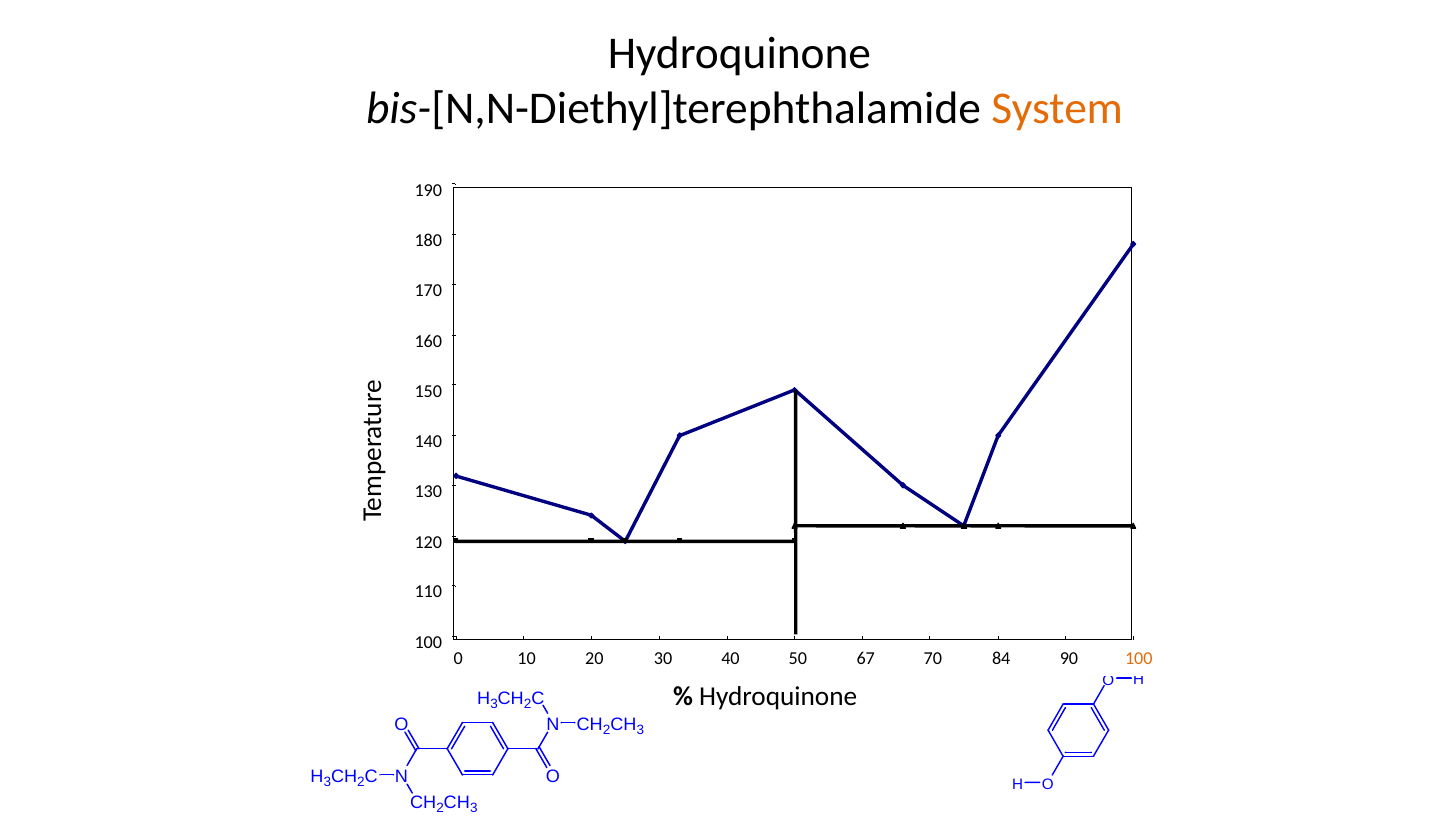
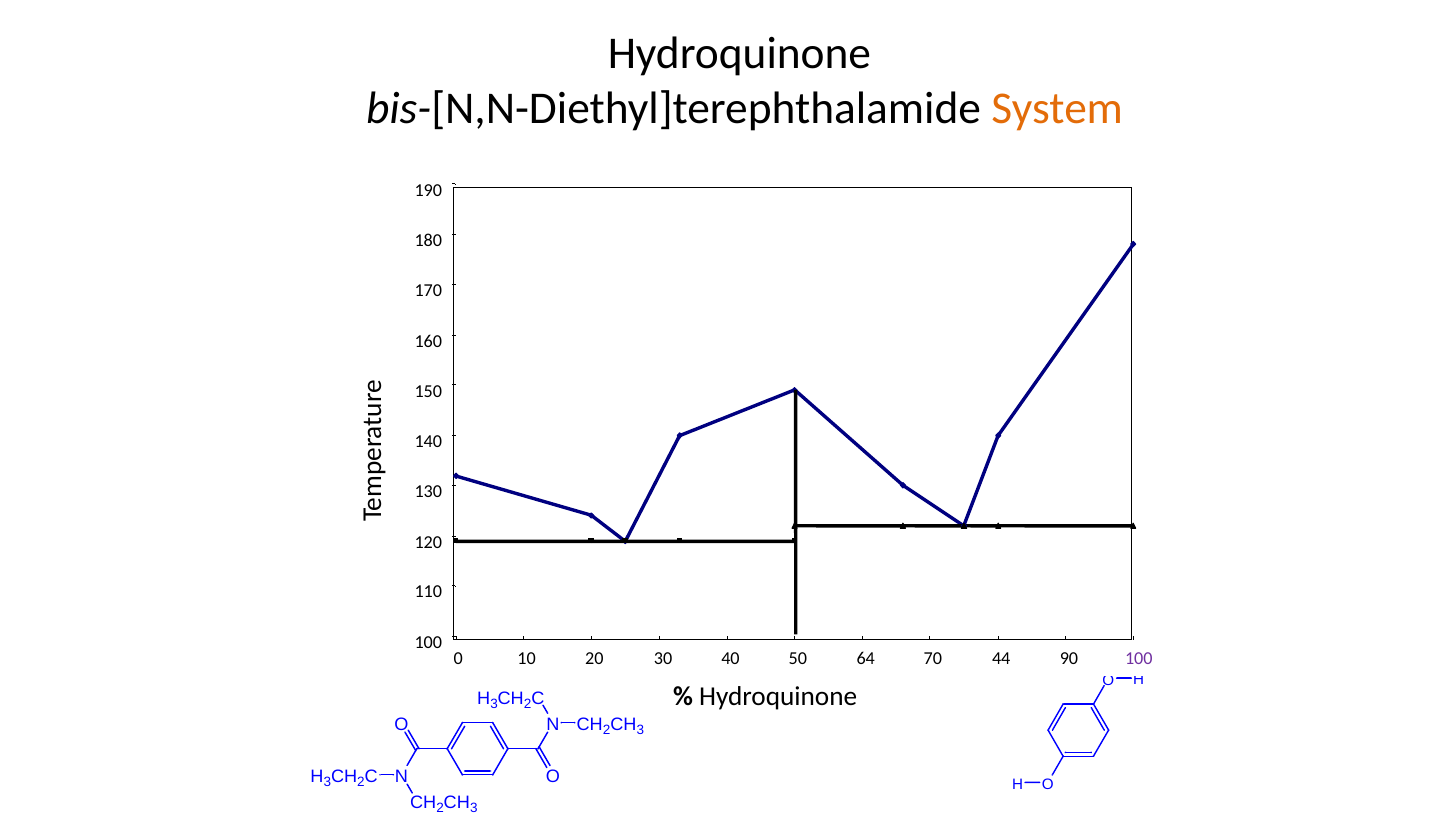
67: 67 -> 64
84: 84 -> 44
100 at (1139, 658) colour: orange -> purple
